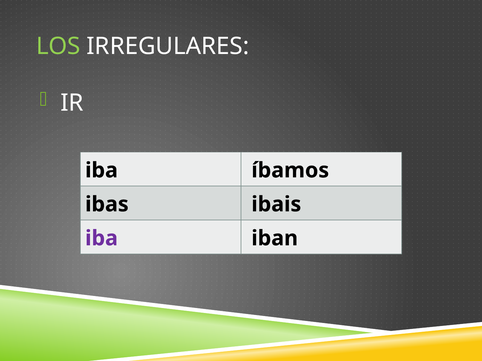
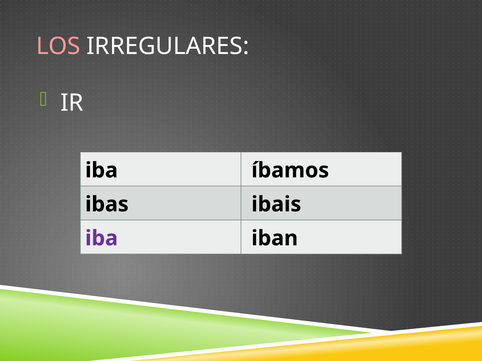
LOS colour: light green -> pink
